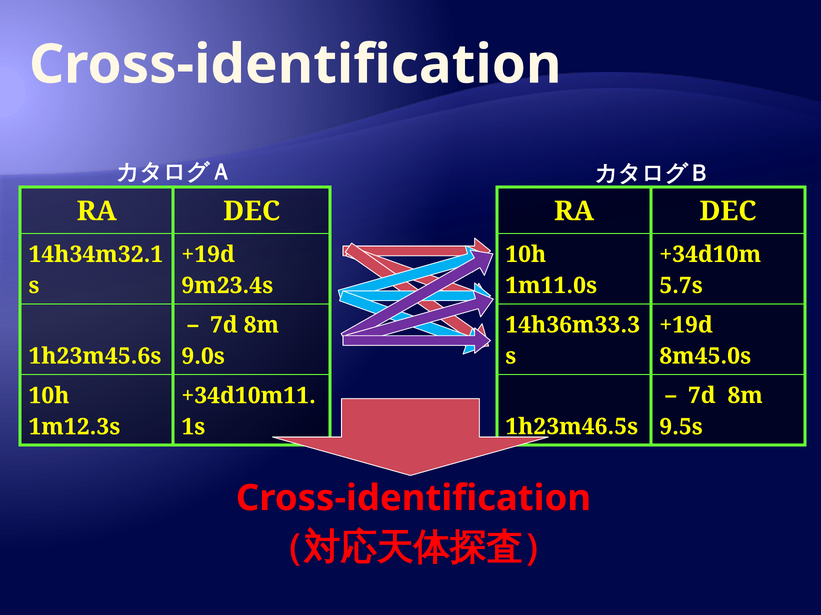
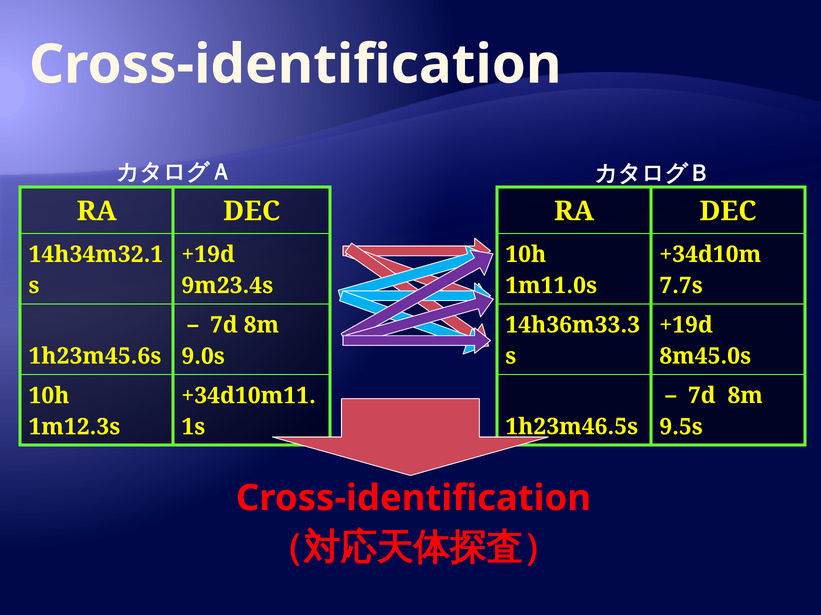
5.7s: 5.7s -> 7.7s
